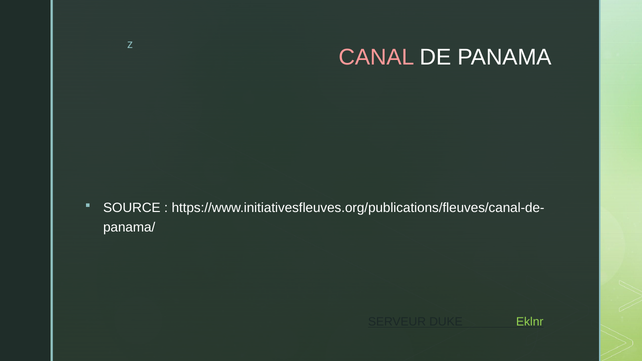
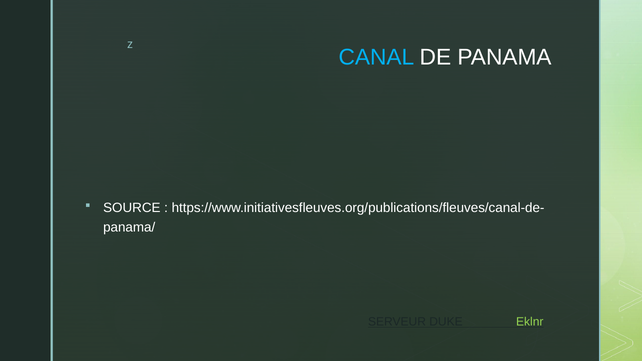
CANAL colour: pink -> light blue
